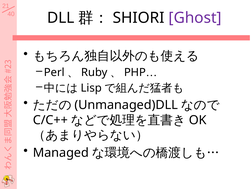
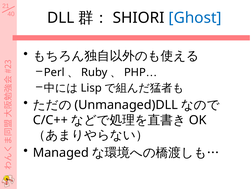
Ghost colour: purple -> blue
